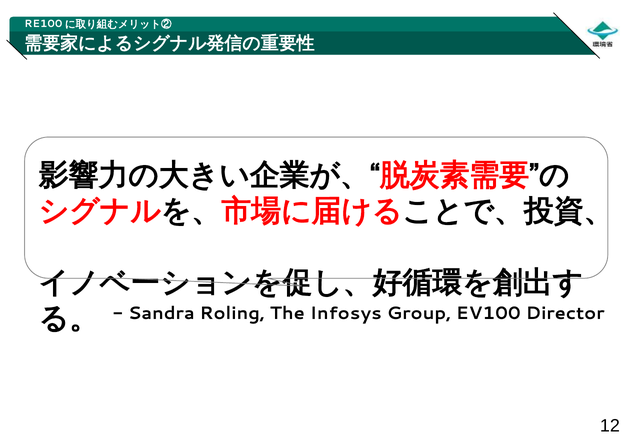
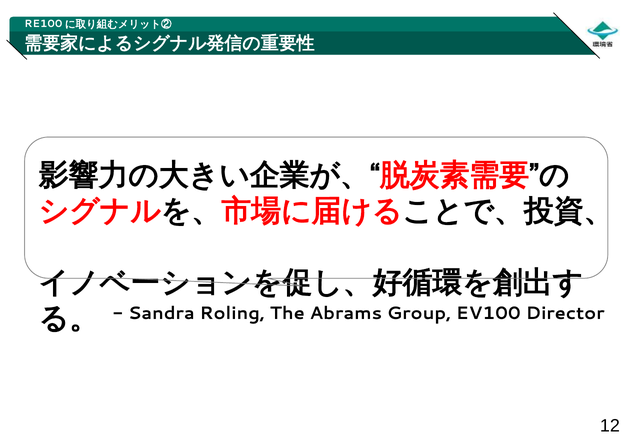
Infosys: Infosys -> Abrams
